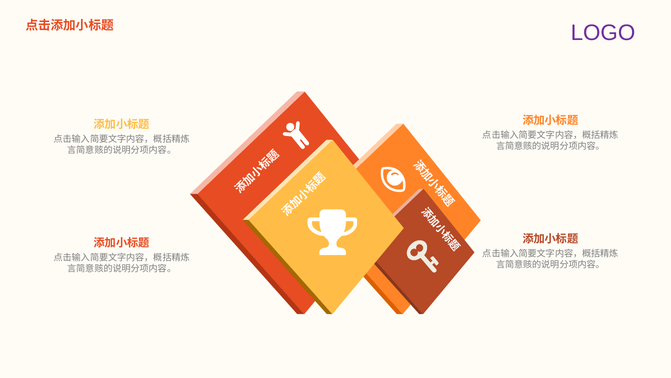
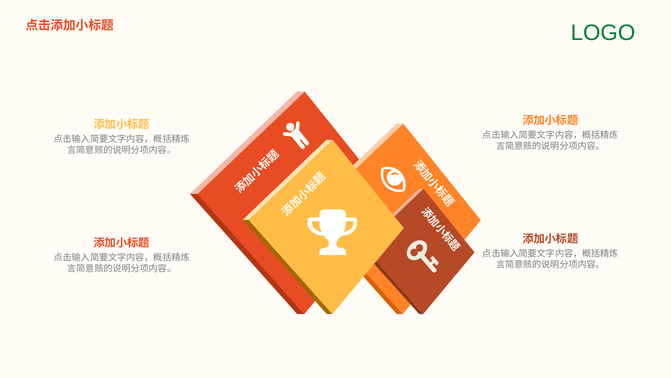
LOGO colour: purple -> green
